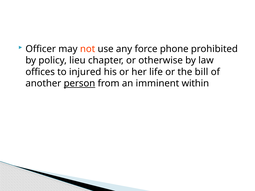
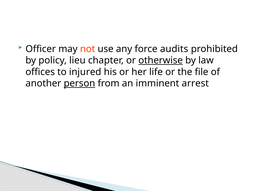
phone: phone -> audits
otherwise underline: none -> present
bill: bill -> file
within: within -> arrest
